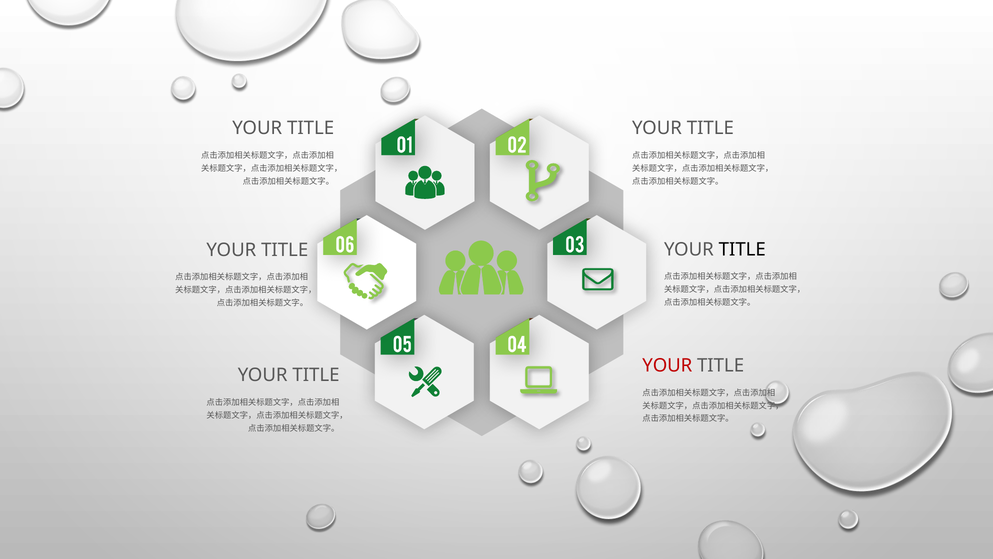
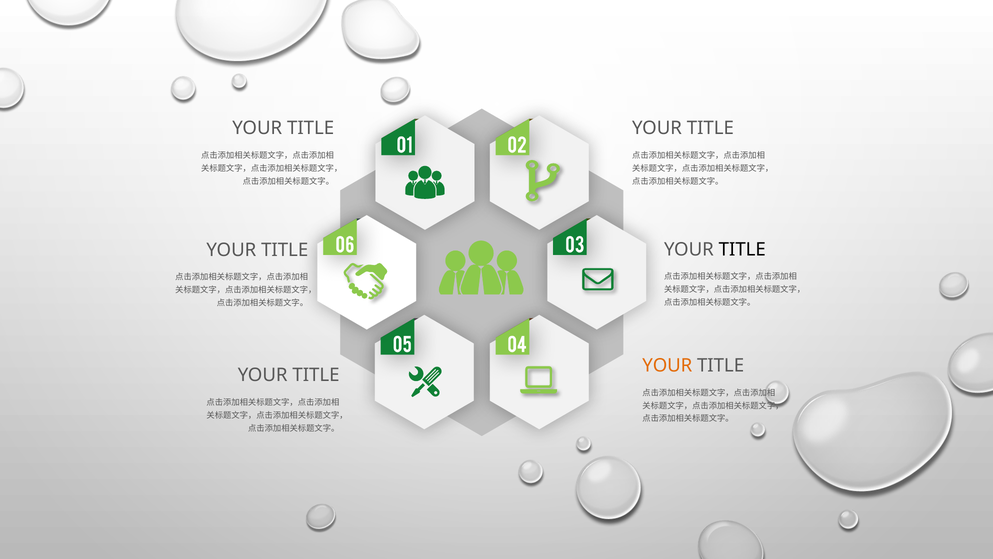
YOUR at (667, 365) colour: red -> orange
